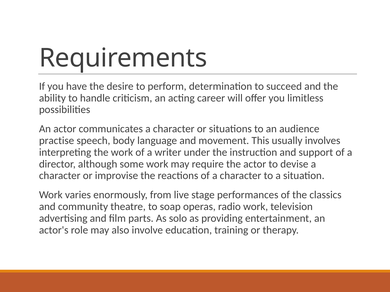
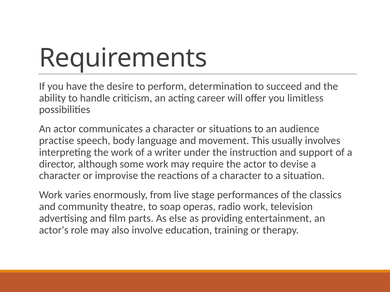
solo: solo -> else
